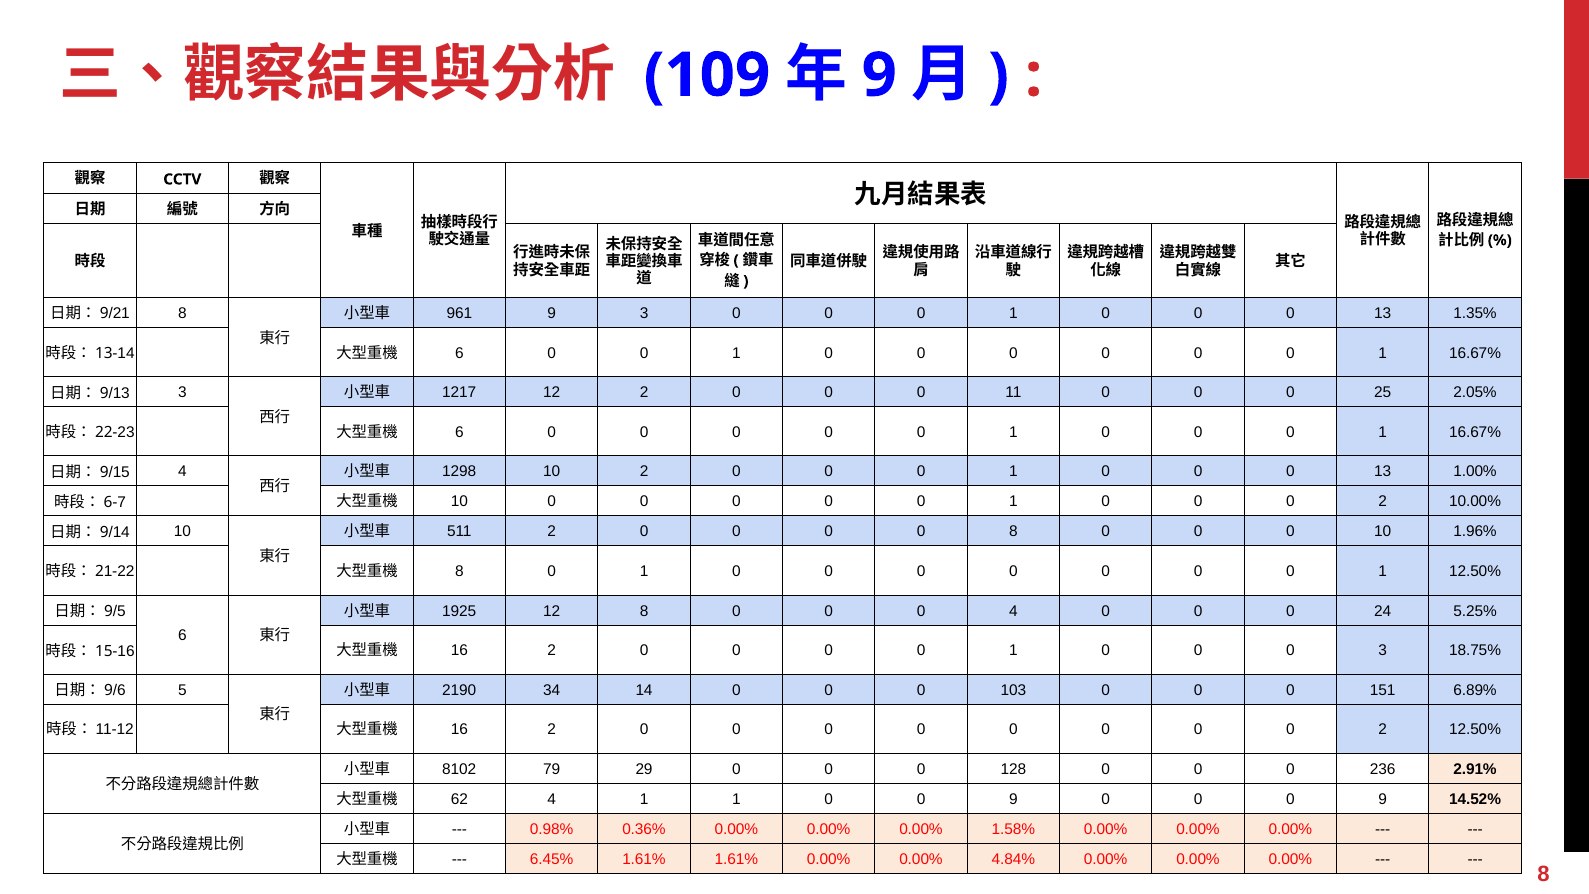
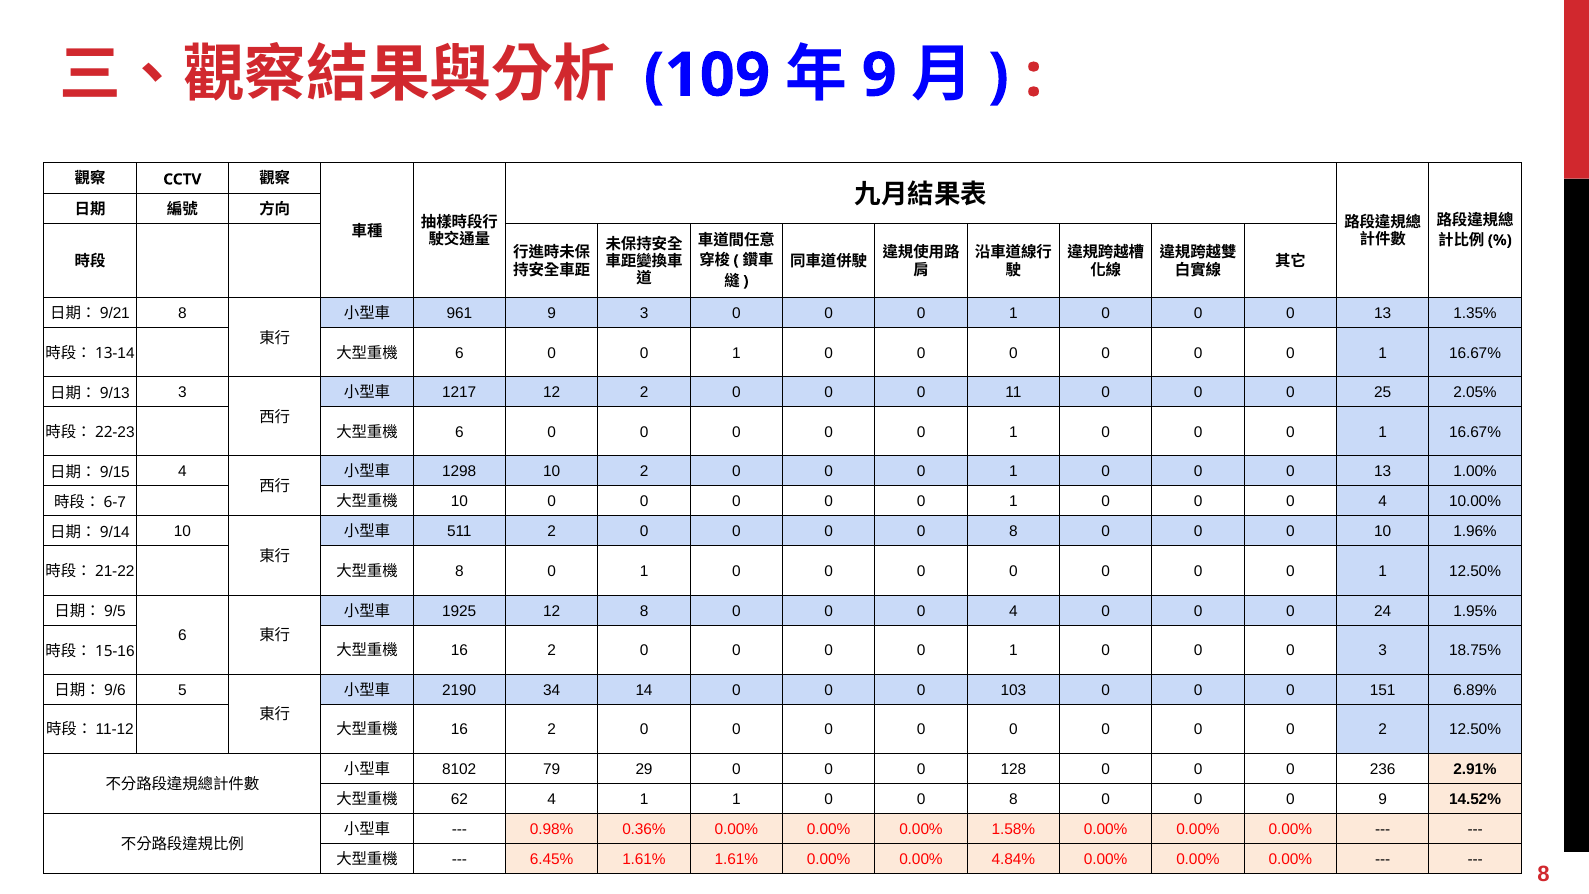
2 at (1383, 502): 2 -> 4
5.25%: 5.25% -> 1.95%
1 0 0 9: 9 -> 8
